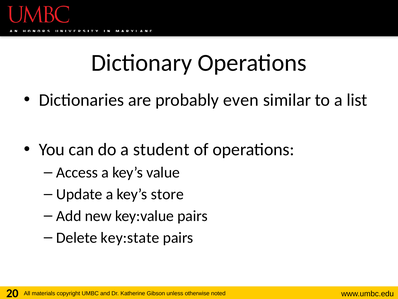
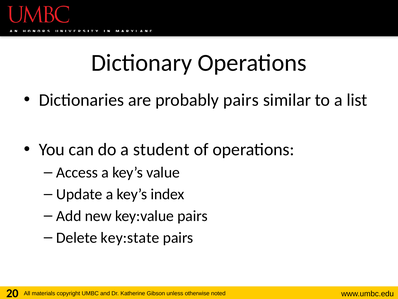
probably even: even -> pairs
store: store -> index
